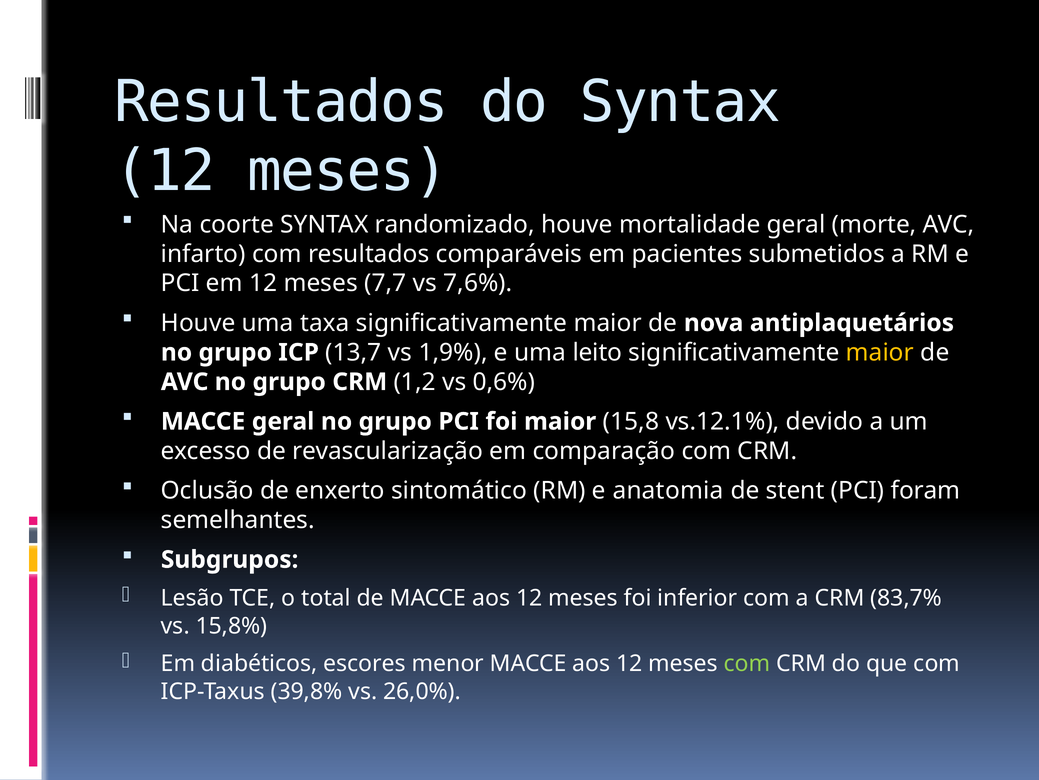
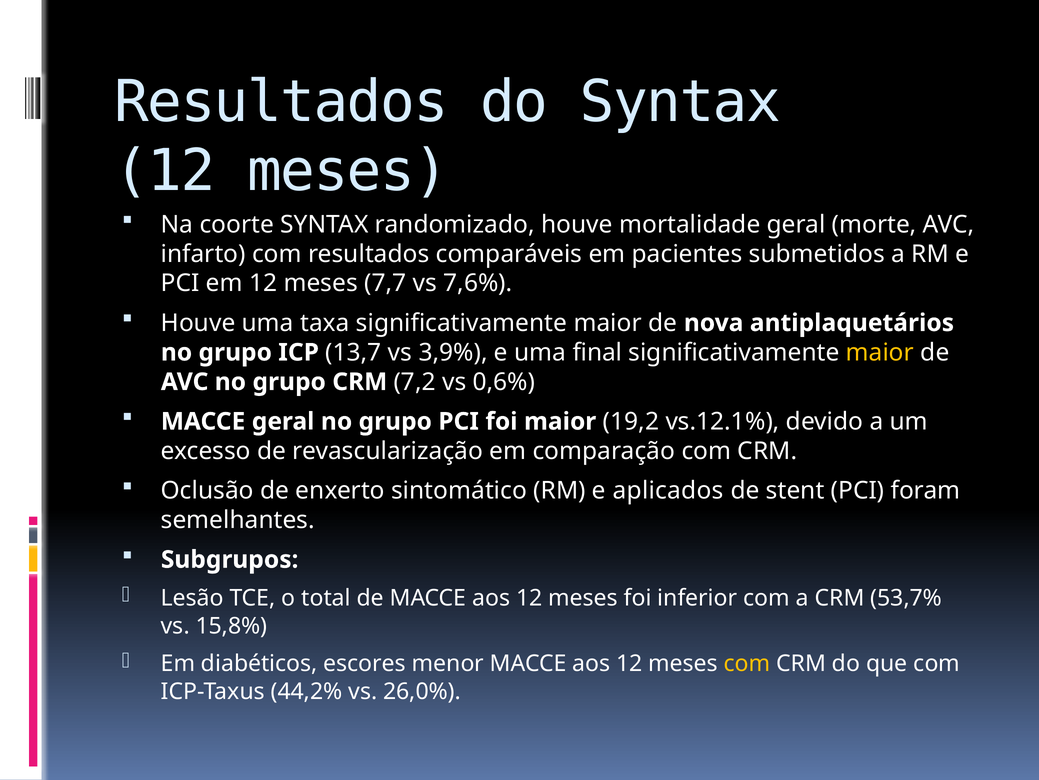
1,9%: 1,9% -> 3,9%
leito: leito -> final
1,2: 1,2 -> 7,2
15,8: 15,8 -> 19,2
anatomia: anatomia -> aplicados
83,7%: 83,7% -> 53,7%
com at (747, 663) colour: light green -> yellow
39,8%: 39,8% -> 44,2%
